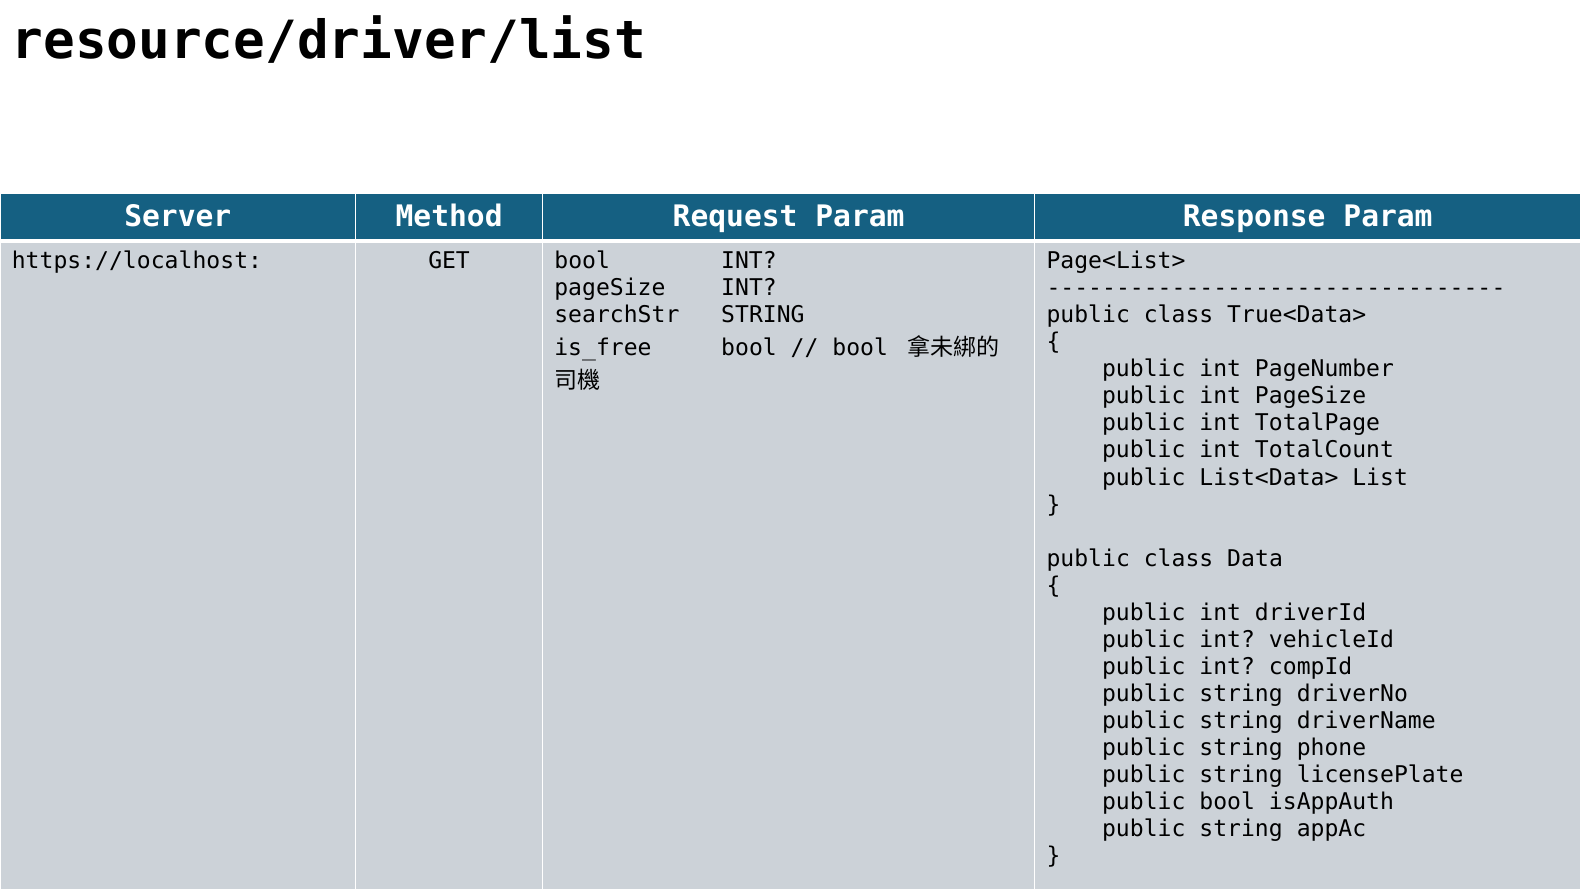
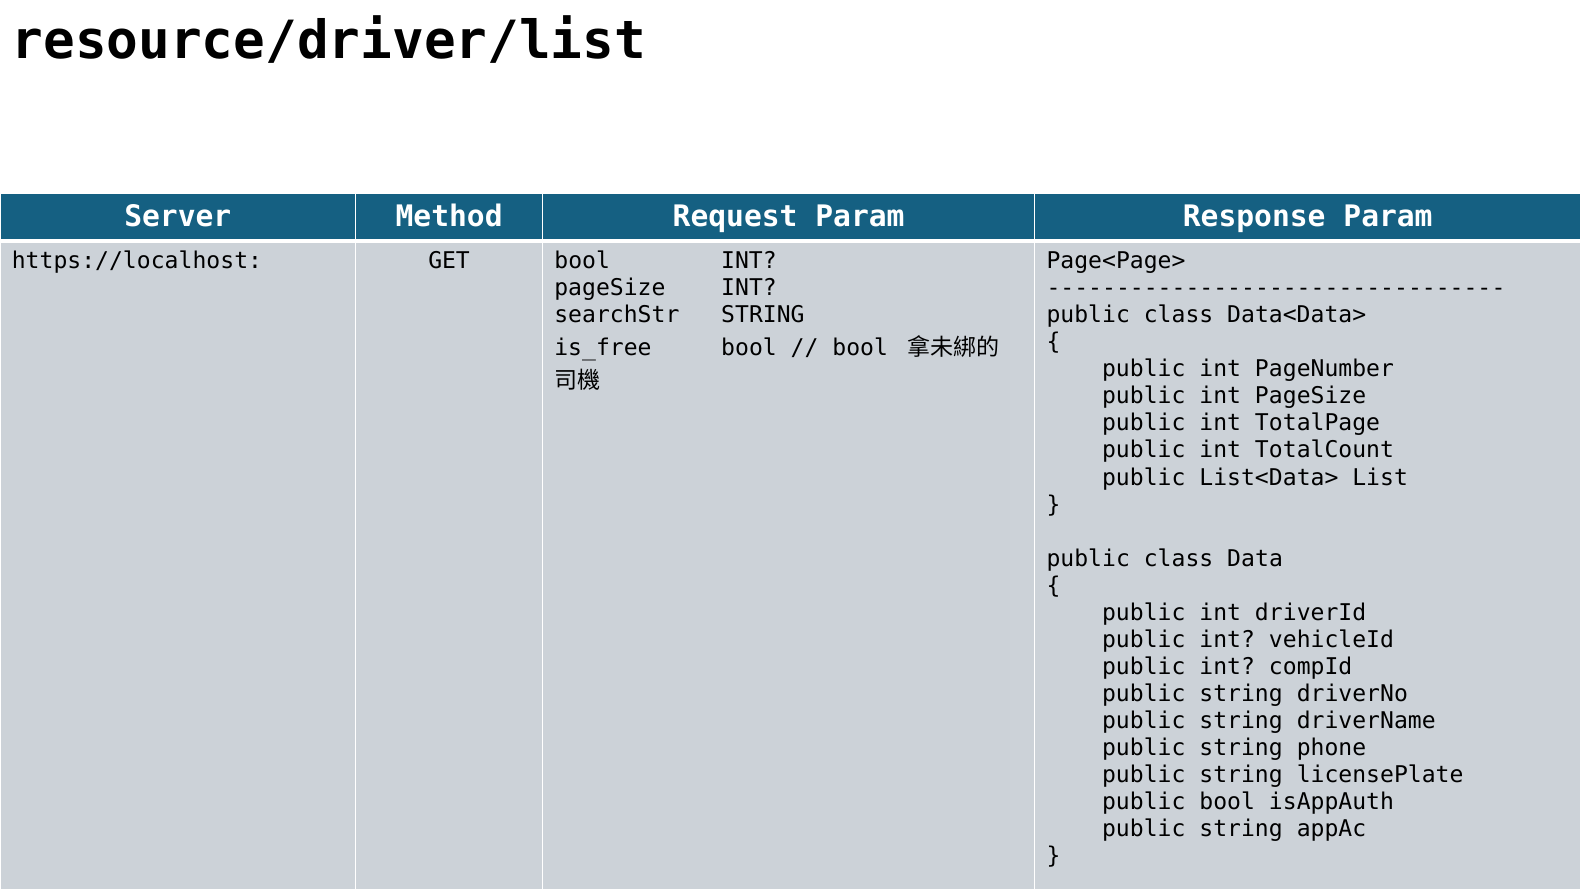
Page<List>: Page<List> -> Page<Page>
True<Data>: True<Data> -> Data<Data>
